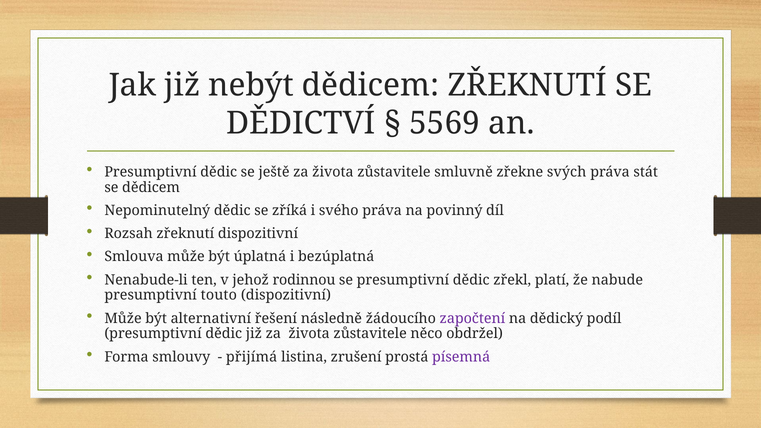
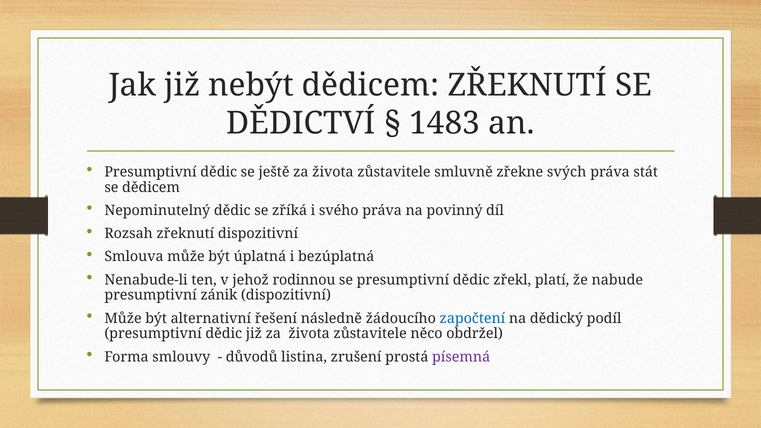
5569: 5569 -> 1483
touto: touto -> zánik
započtení colour: purple -> blue
přijímá: přijímá -> důvodů
